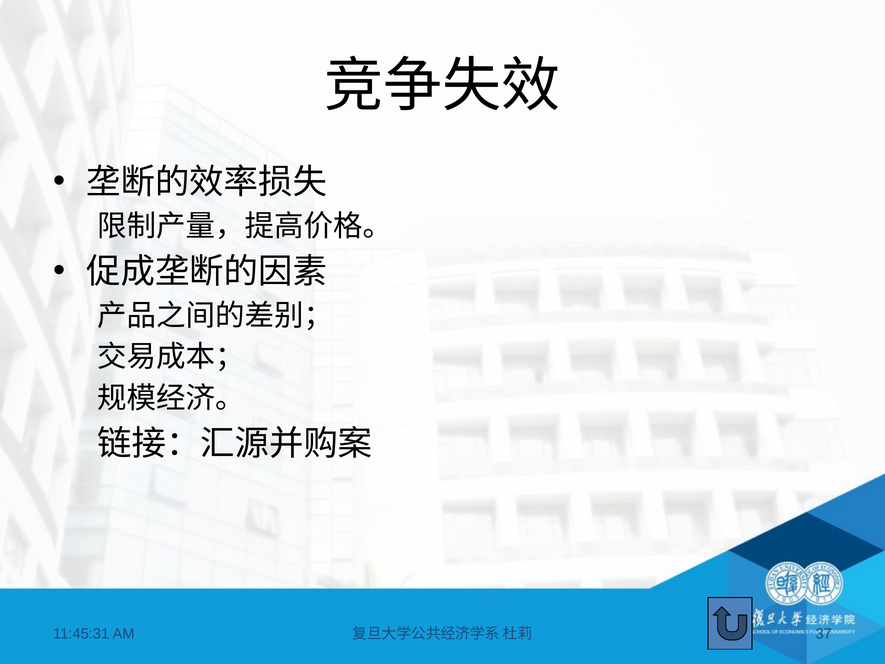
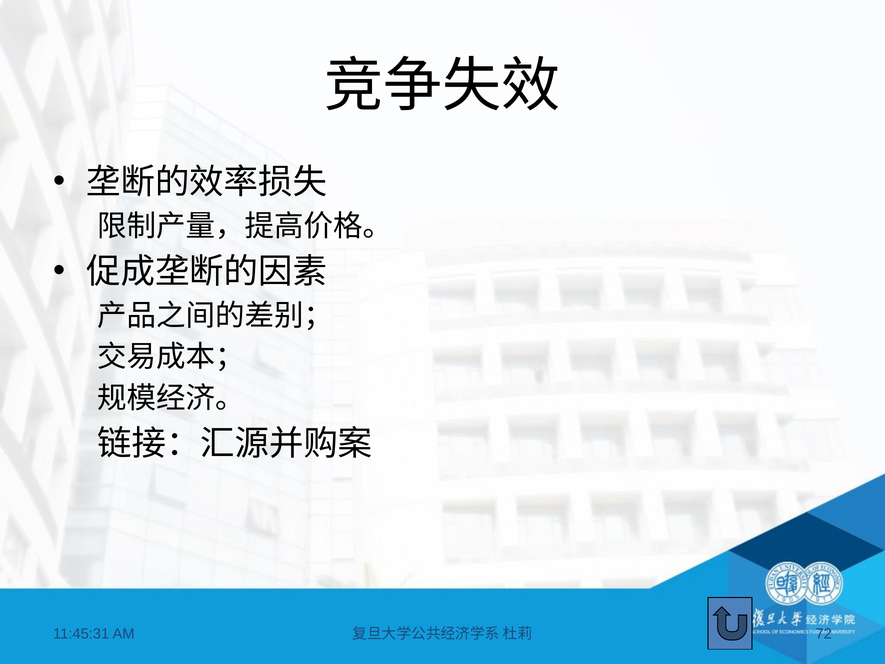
37: 37 -> 72
